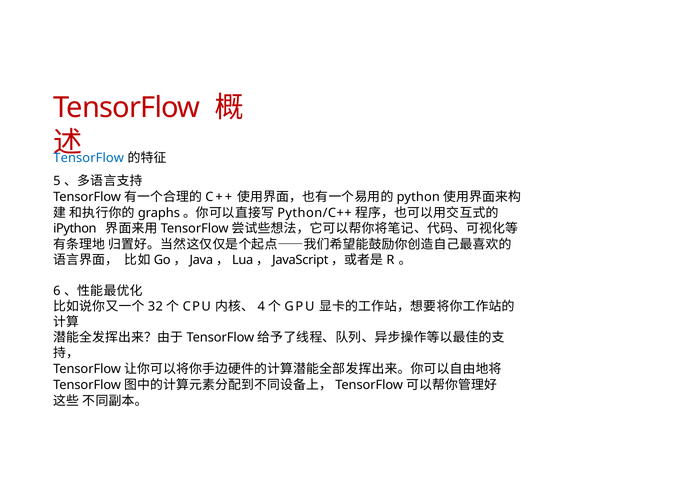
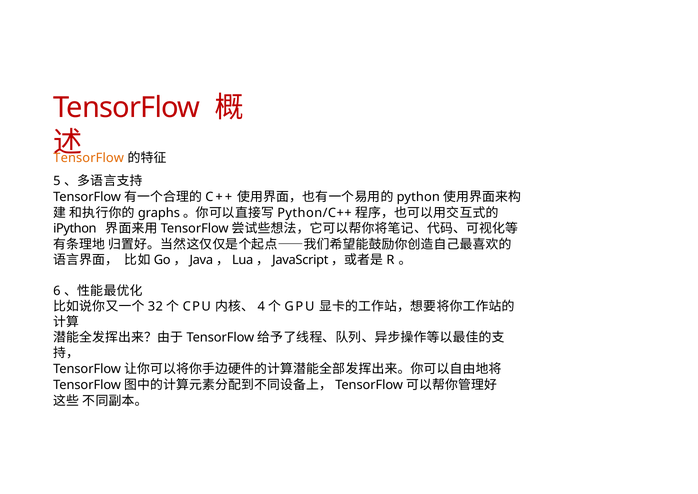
TensorFlow at (89, 158) colour: blue -> orange
